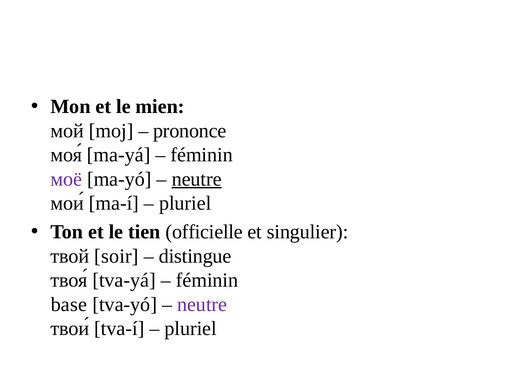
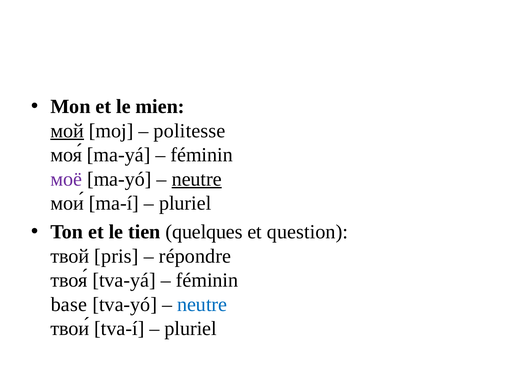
мой underline: none -> present
prononce: prononce -> politesse
officielle: officielle -> quelques
singulier: singulier -> question
soir: soir -> pris
distingue: distingue -> répondre
neutre at (202, 304) colour: purple -> blue
